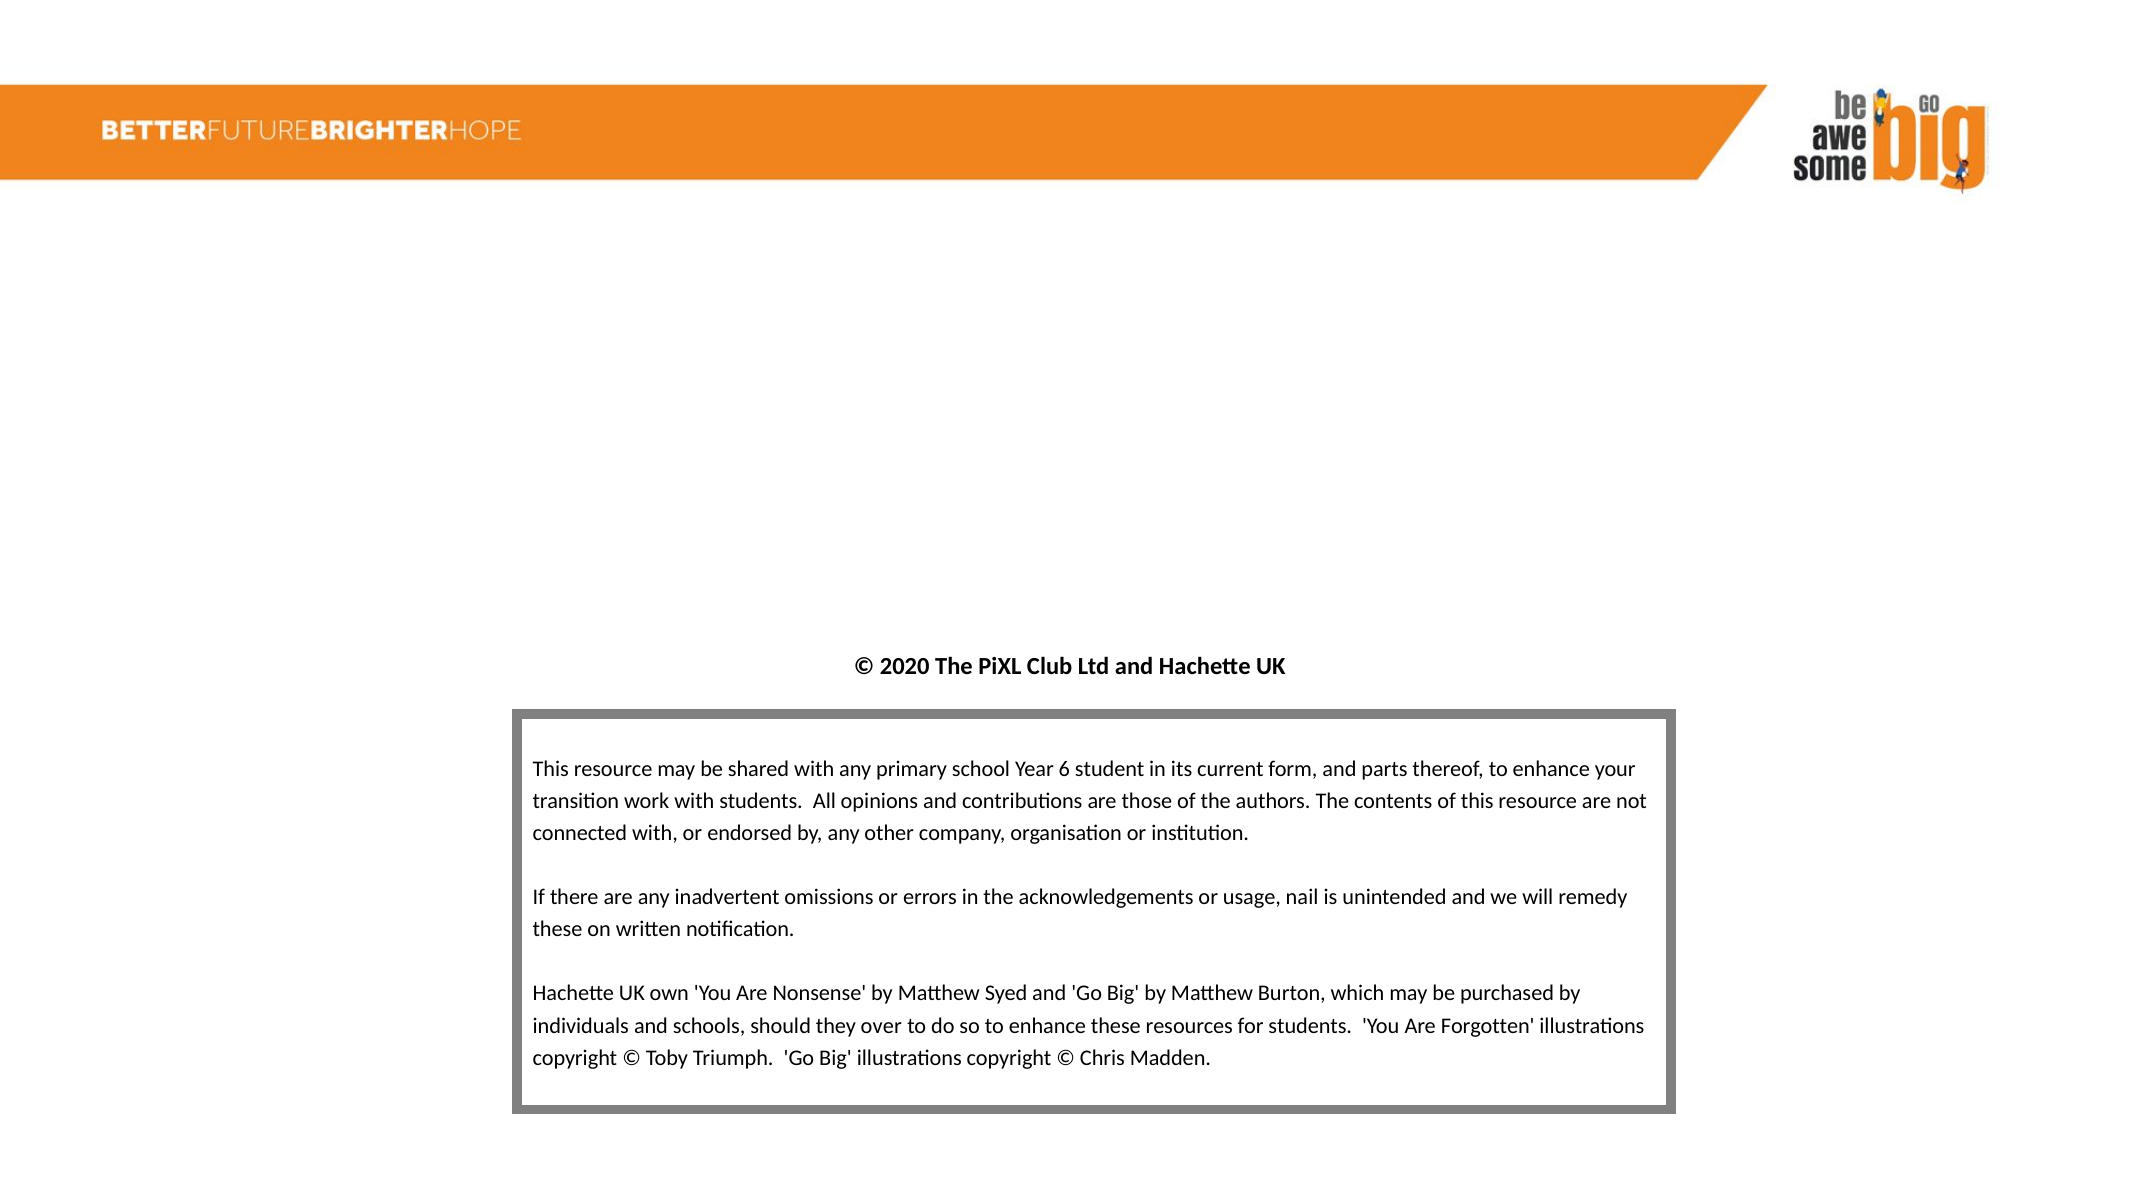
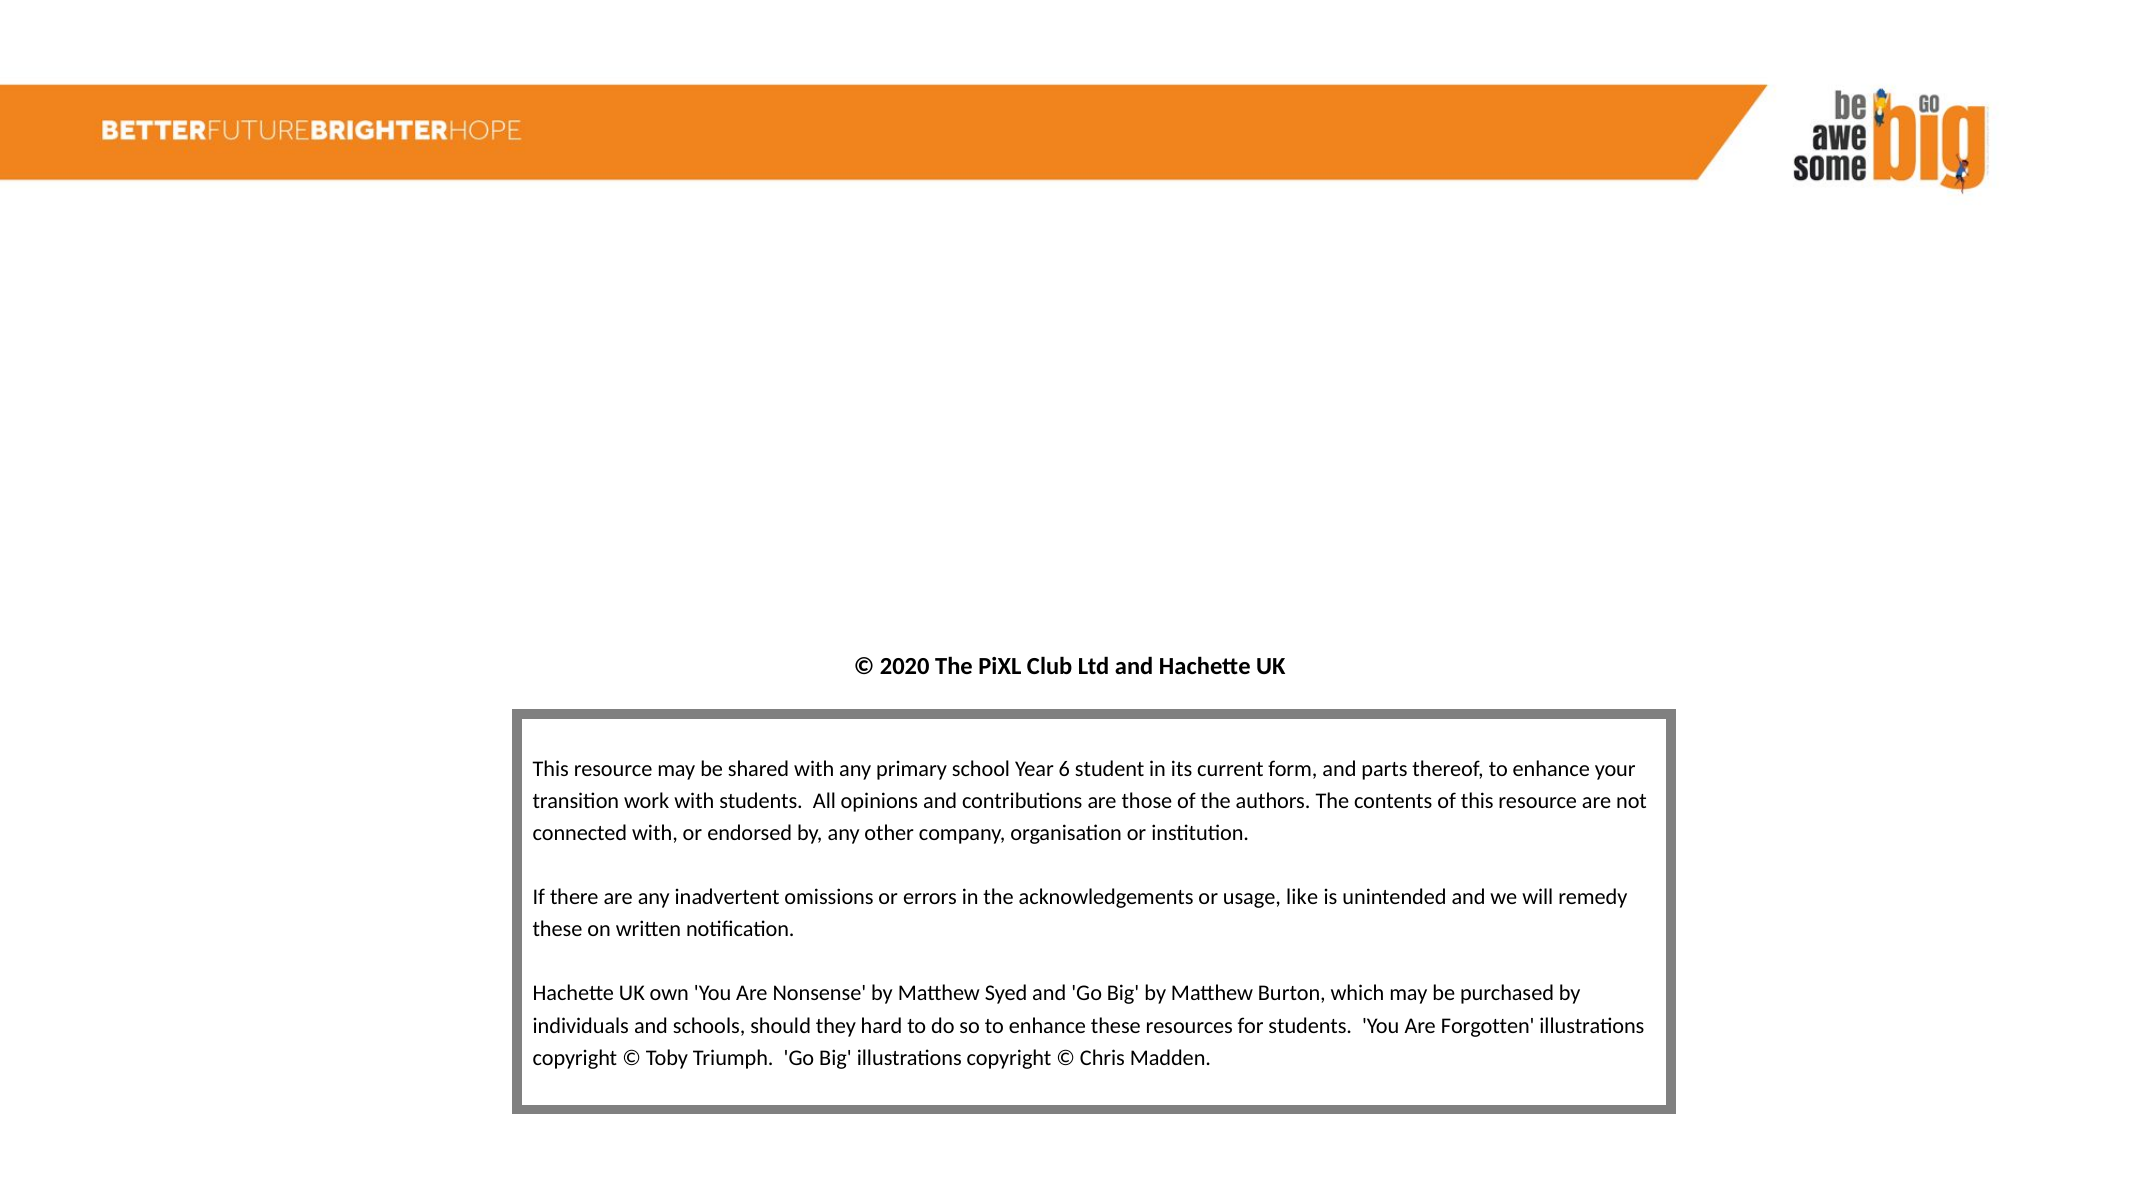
nail: nail -> like
over: over -> hard
